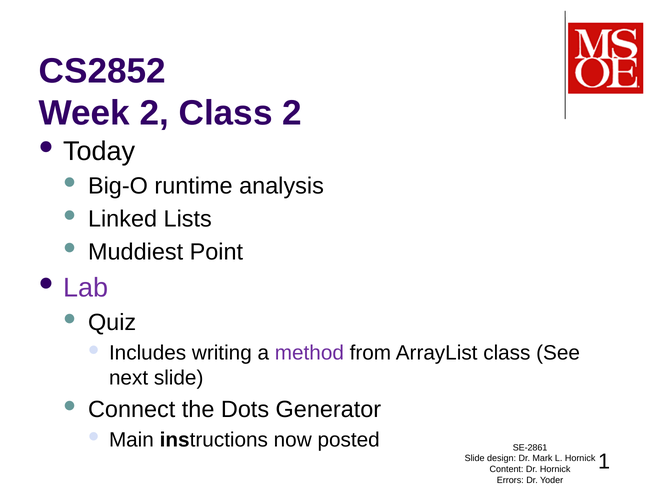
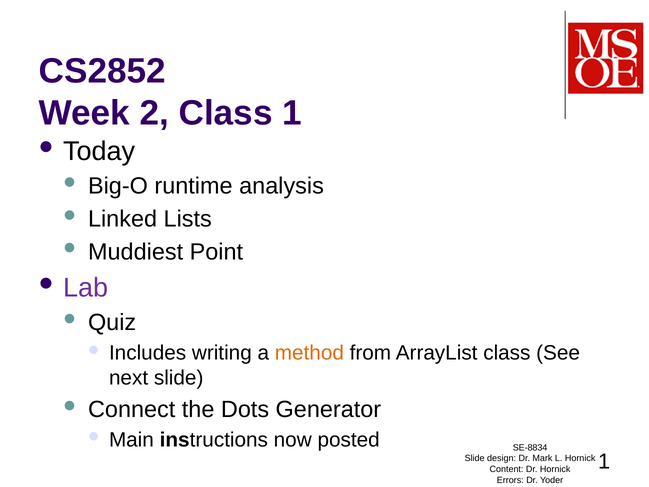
Class 2: 2 -> 1
method colour: purple -> orange
SE-2861: SE-2861 -> SE-8834
